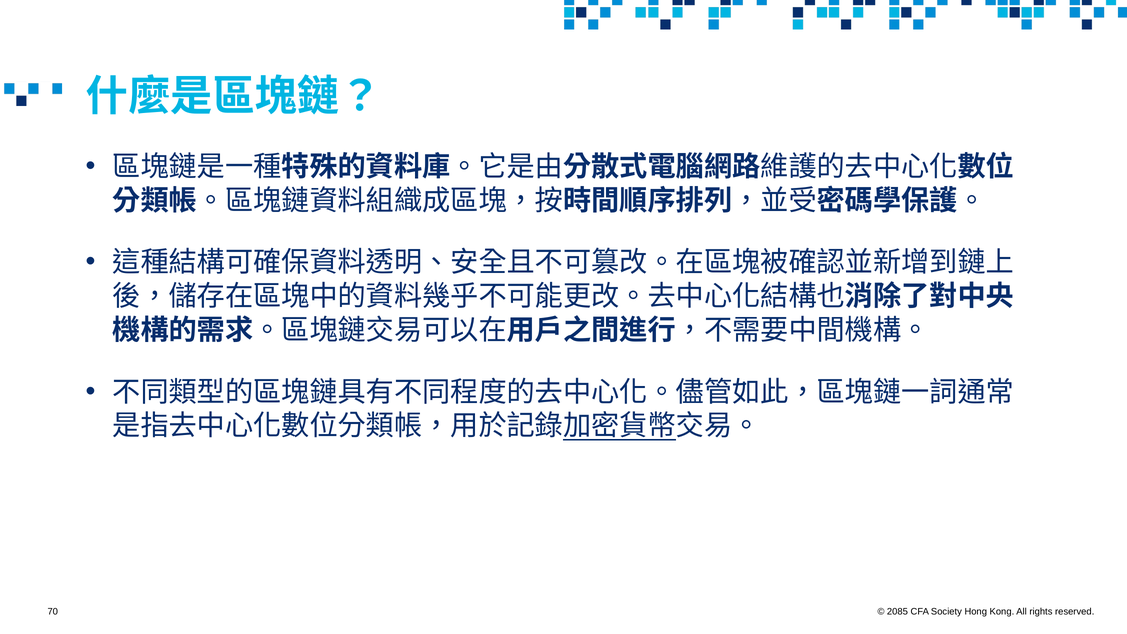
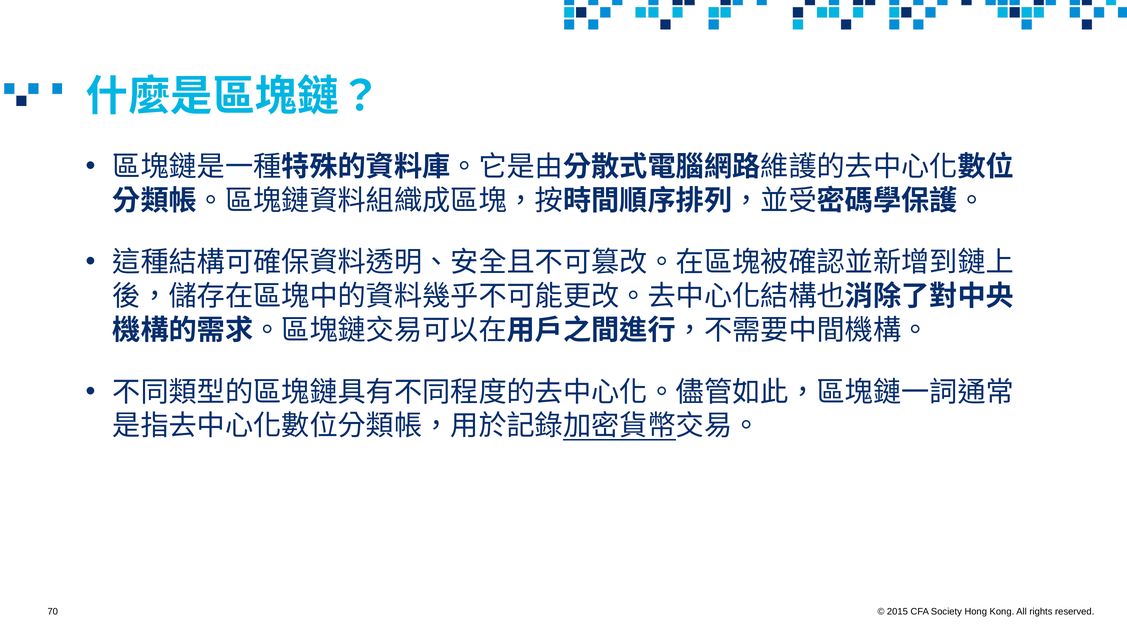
2085: 2085 -> 2015
